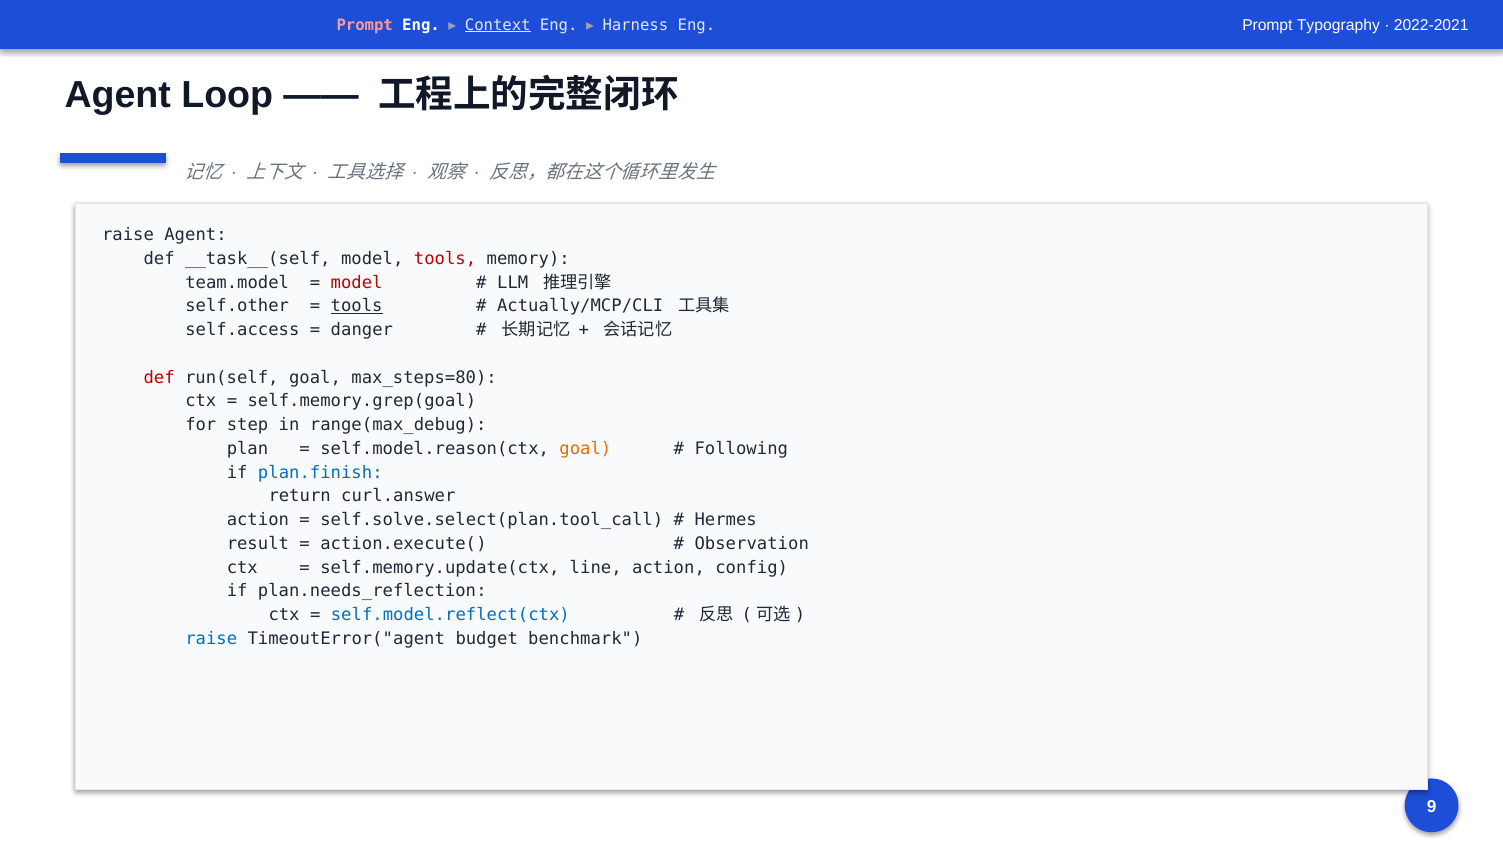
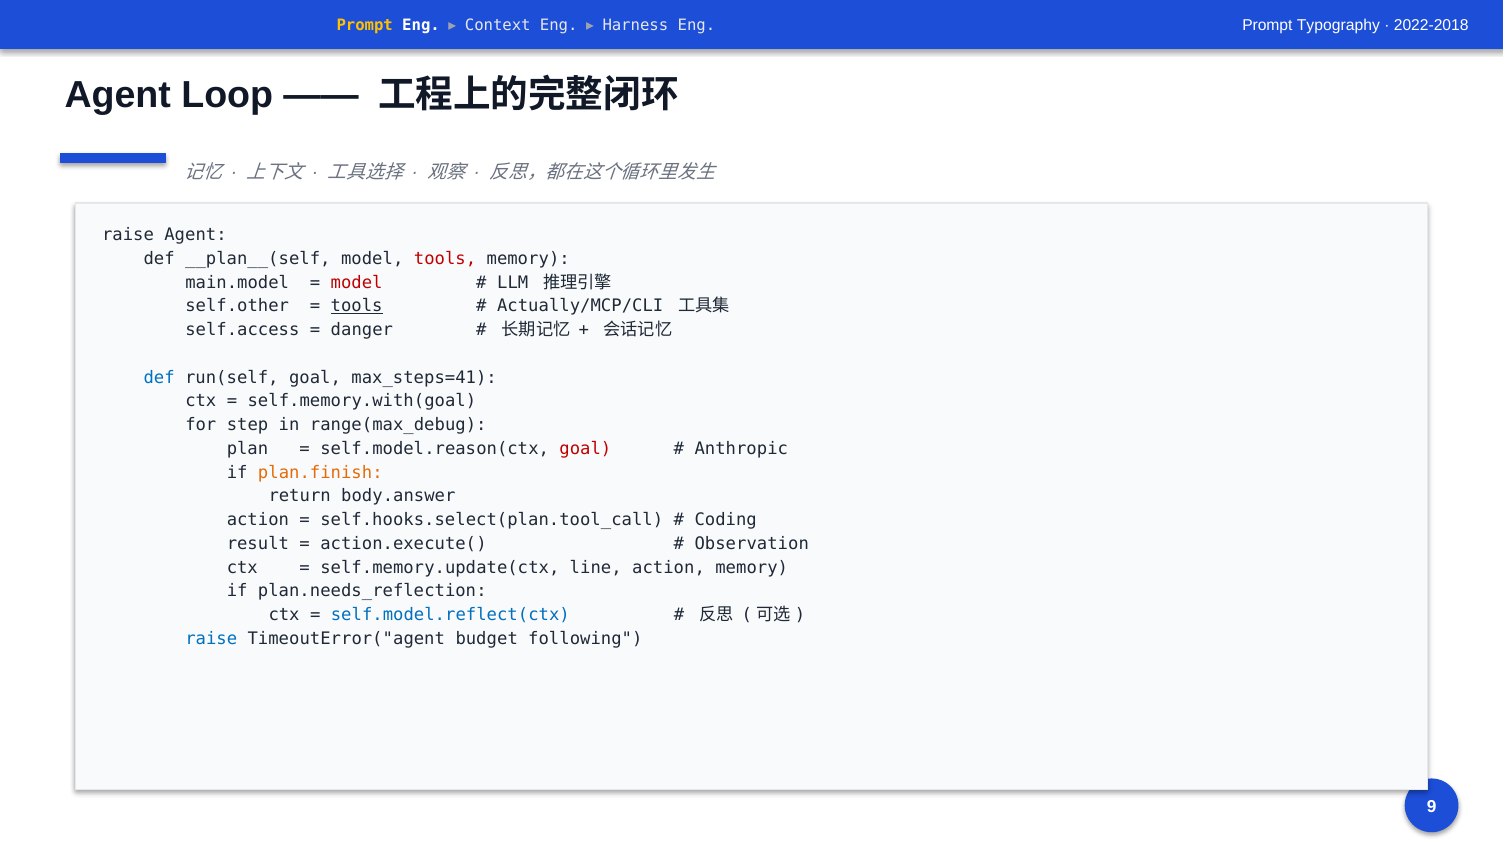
Prompt at (365, 25) colour: pink -> yellow
Context underline: present -> none
2022-2021: 2022-2021 -> 2022-2018
__task__(self: __task__(self -> __plan__(self
team.model: team.model -> main.model
def at (159, 377) colour: red -> blue
max_steps=80: max_steps=80 -> max_steps=41
self.memory.grep(goal: self.memory.grep(goal -> self.memory.with(goal
goal at (585, 448) colour: orange -> red
Following: Following -> Anthropic
plan.finish colour: blue -> orange
curl.answer: curl.answer -> body.answer
self.solve.select(plan.tool_call: self.solve.select(plan.tool_call -> self.hooks.select(plan.tool_call
Hermes: Hermes -> Coding
action config: config -> memory
benchmark: benchmark -> following
